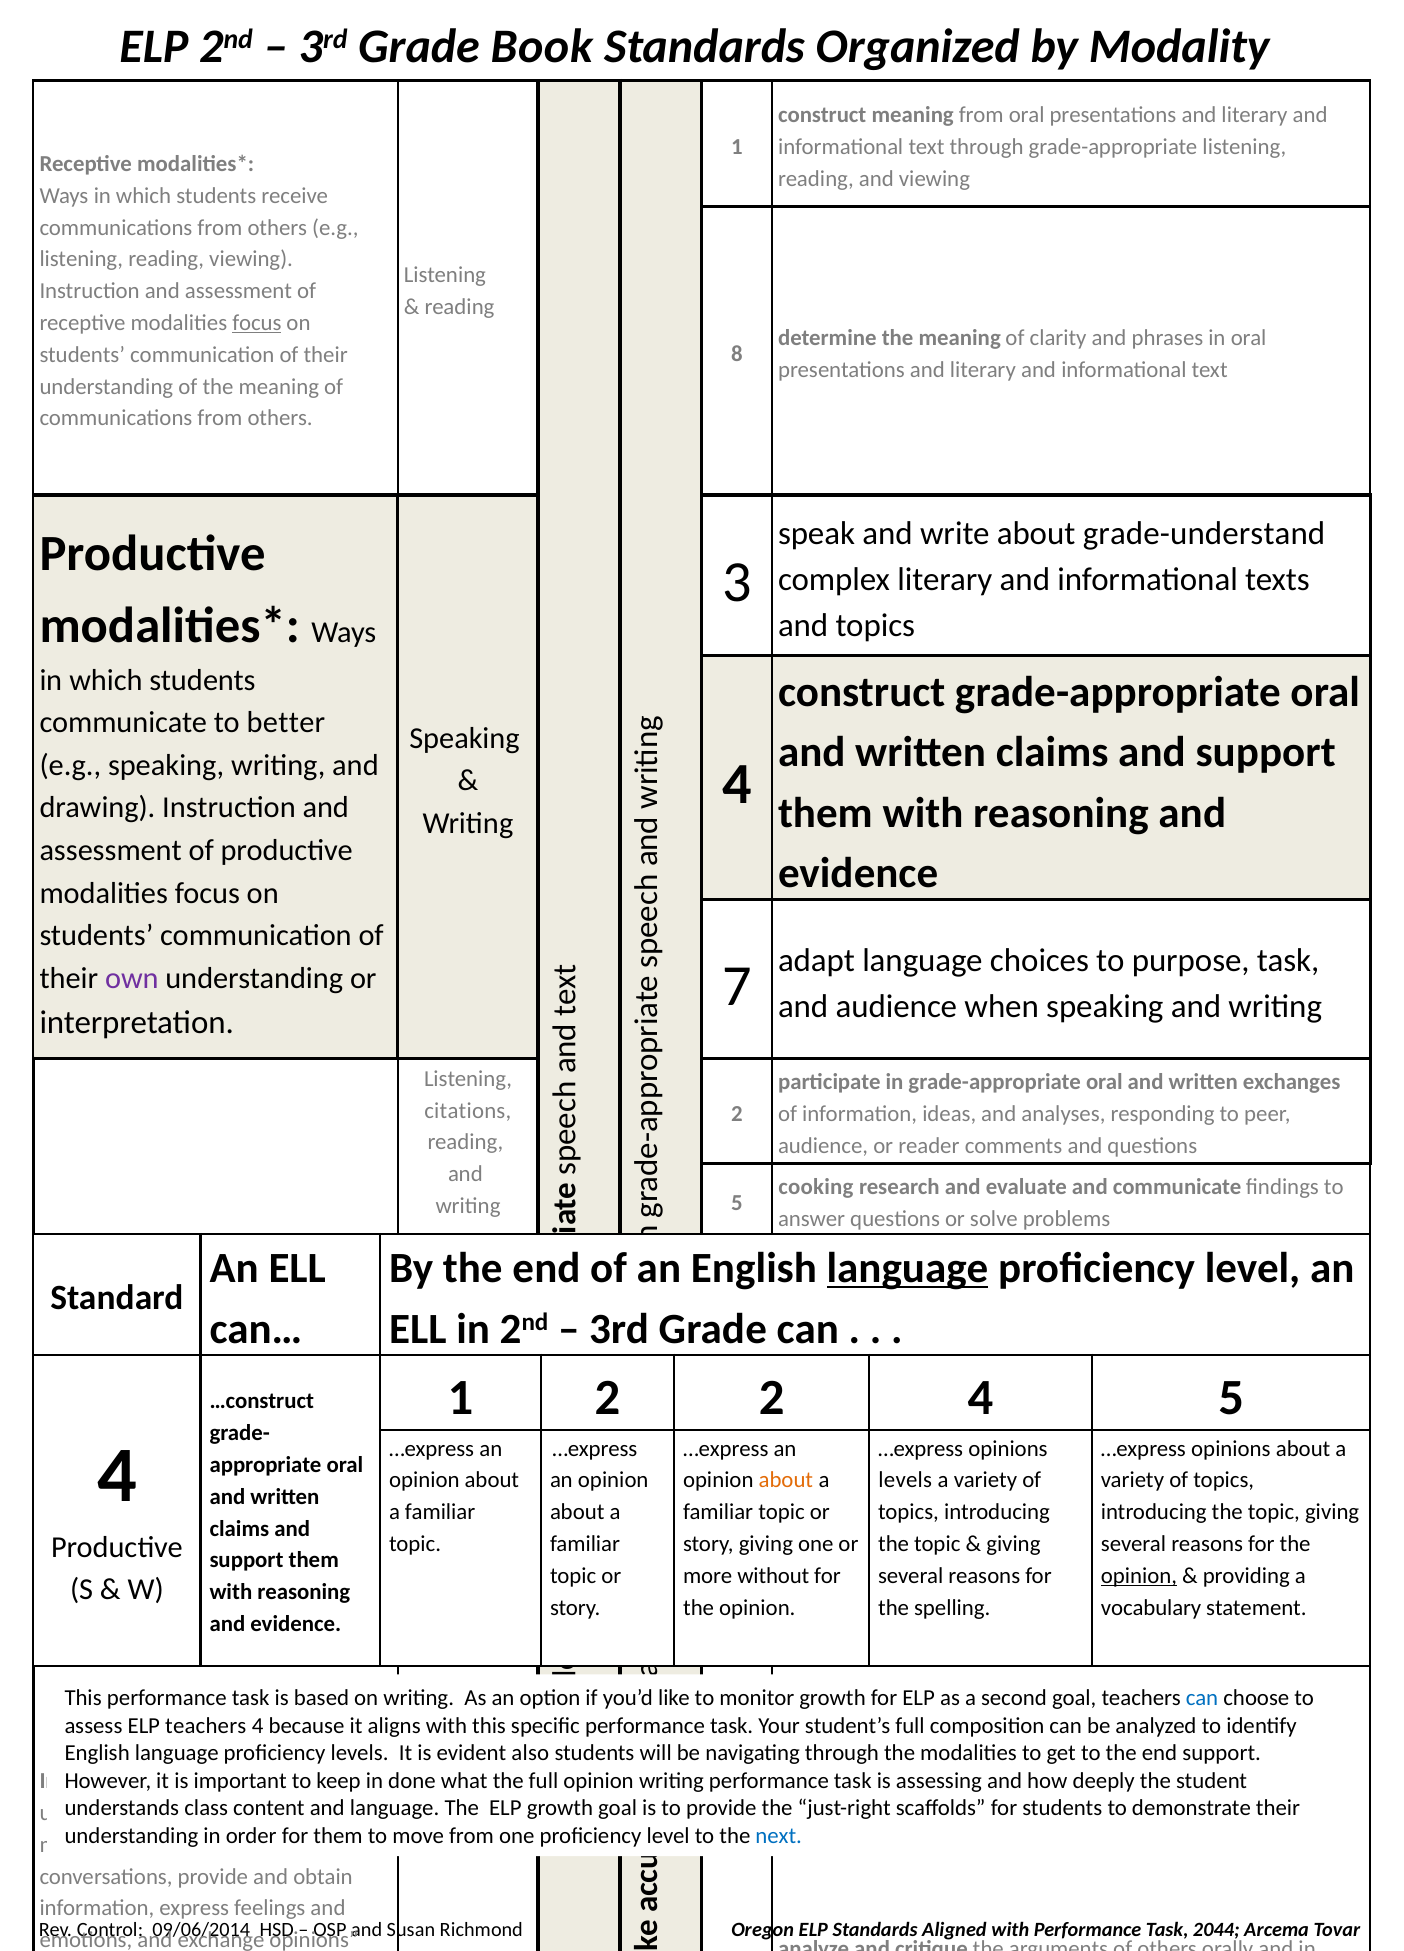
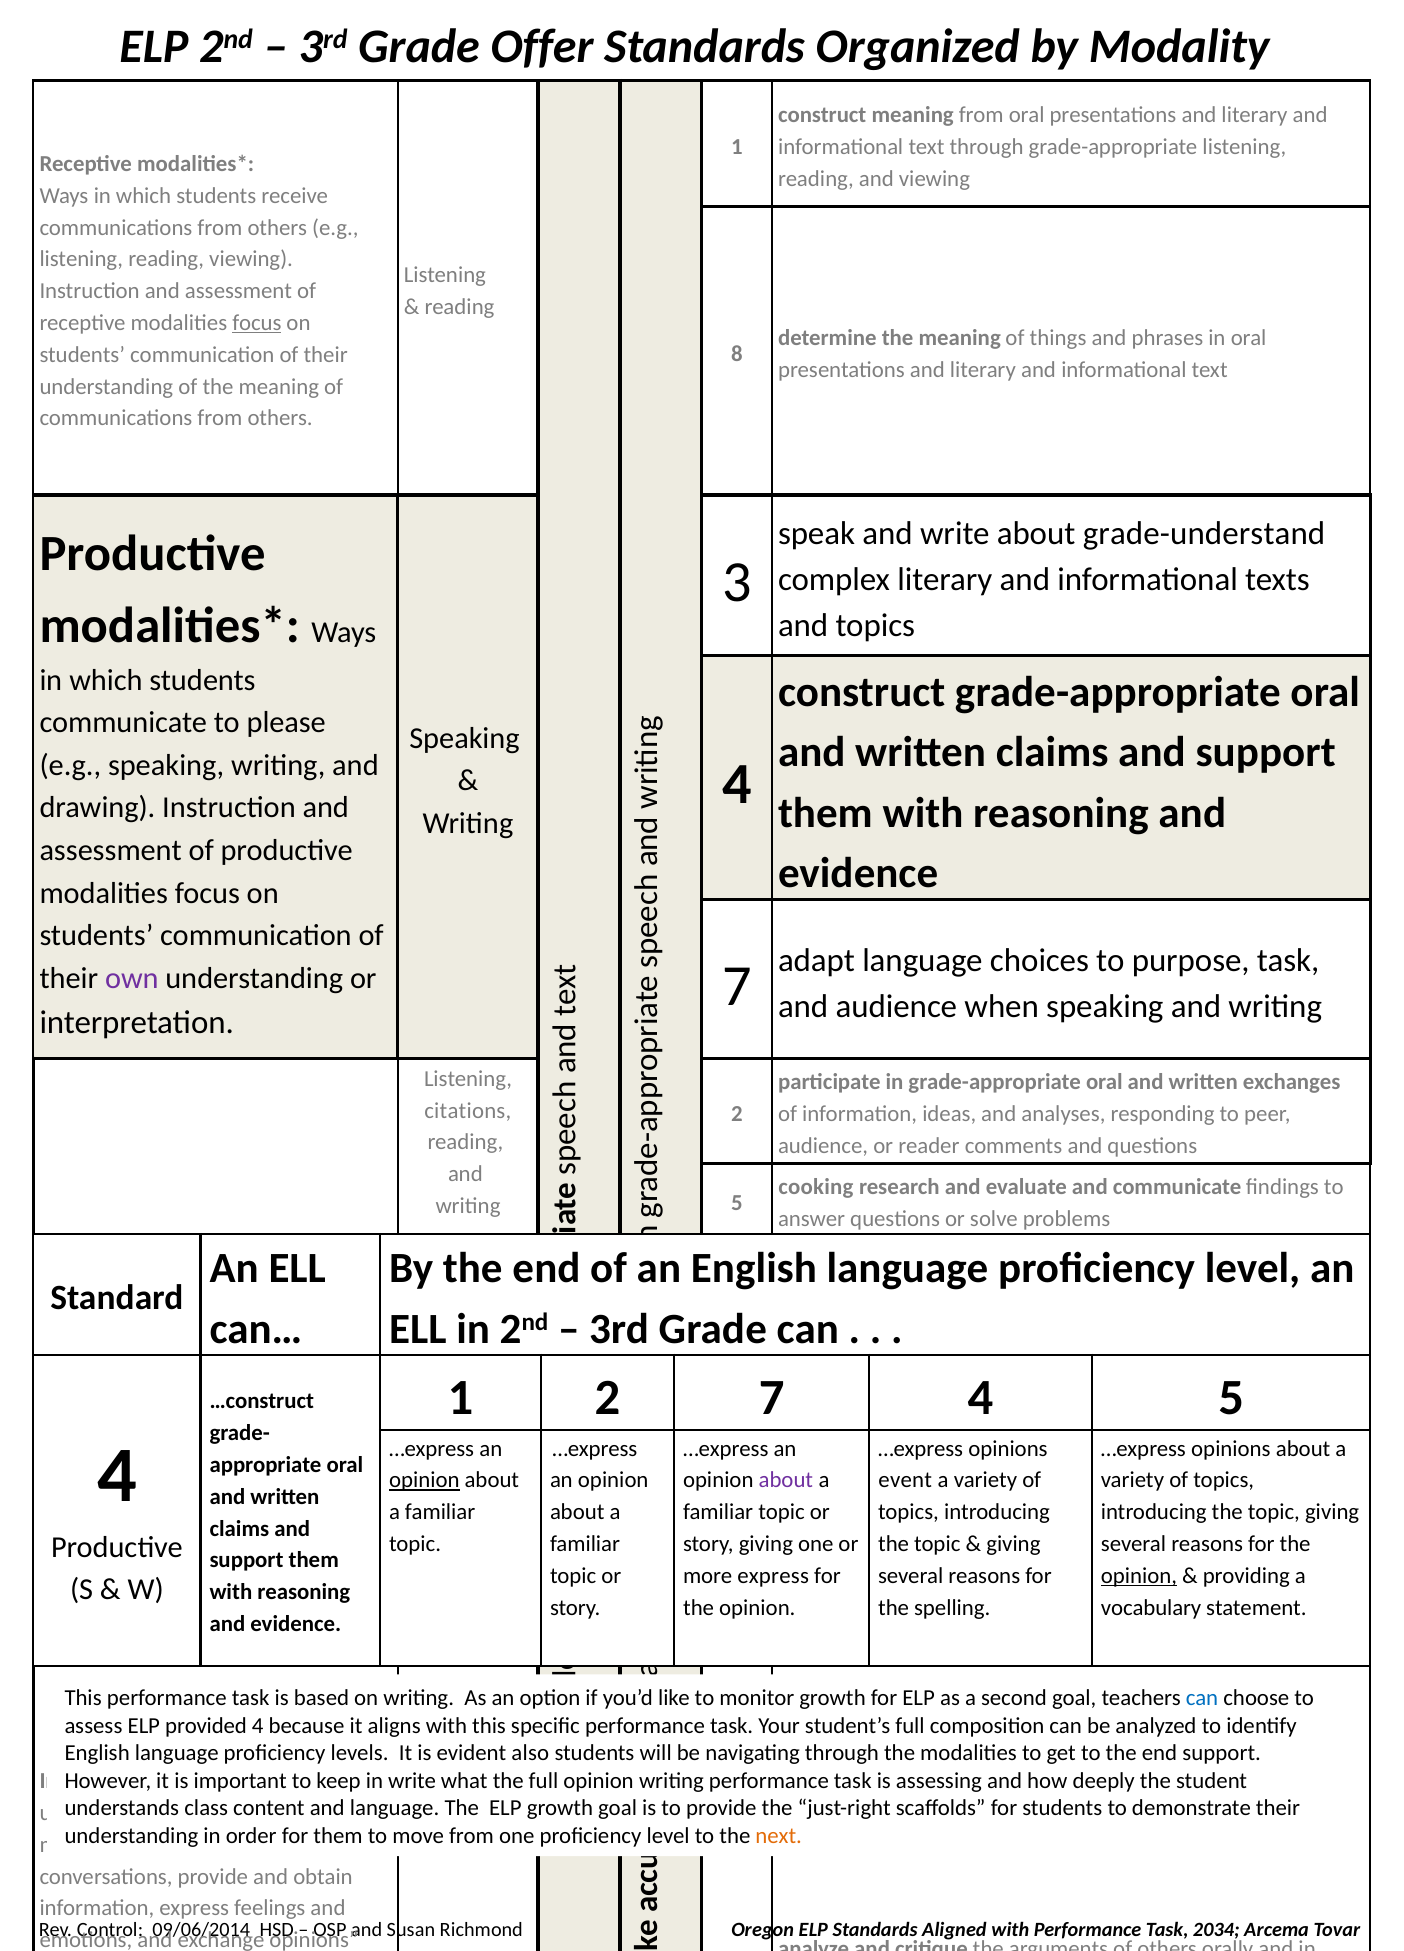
Book: Book -> Offer
clarity: clarity -> things
better: better -> please
language at (908, 1269) underline: present -> none
2 2: 2 -> 7
opinion at (424, 1480) underline: none -> present
about at (786, 1480) colour: orange -> purple
levels at (905, 1480): levels -> event
more without: without -> express
ELP teachers: teachers -> provided
done at (412, 1781): done -> write
next colour: blue -> orange
2044: 2044 -> 2034
